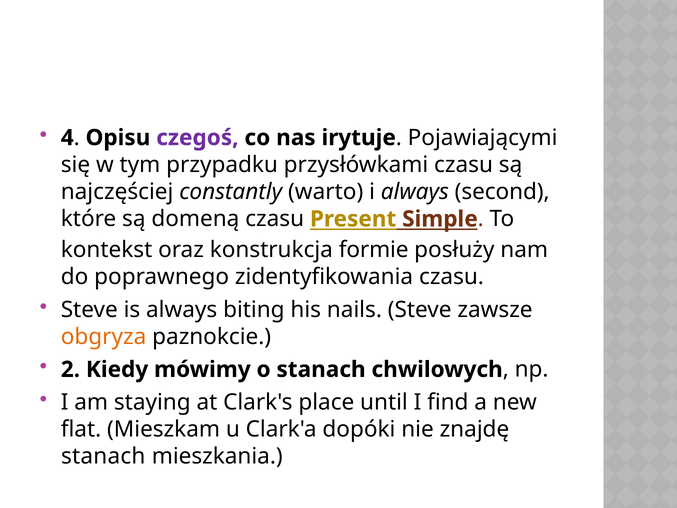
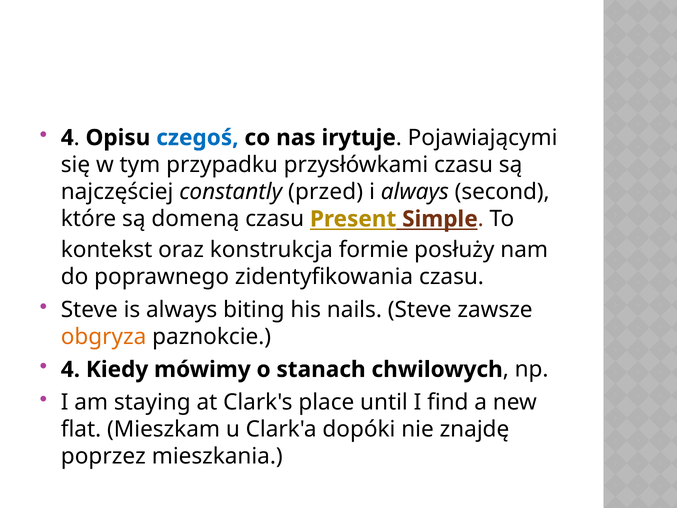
czegoś colour: purple -> blue
warto: warto -> przed
2 at (70, 369): 2 -> 4
stanach at (103, 456): stanach -> poprzez
